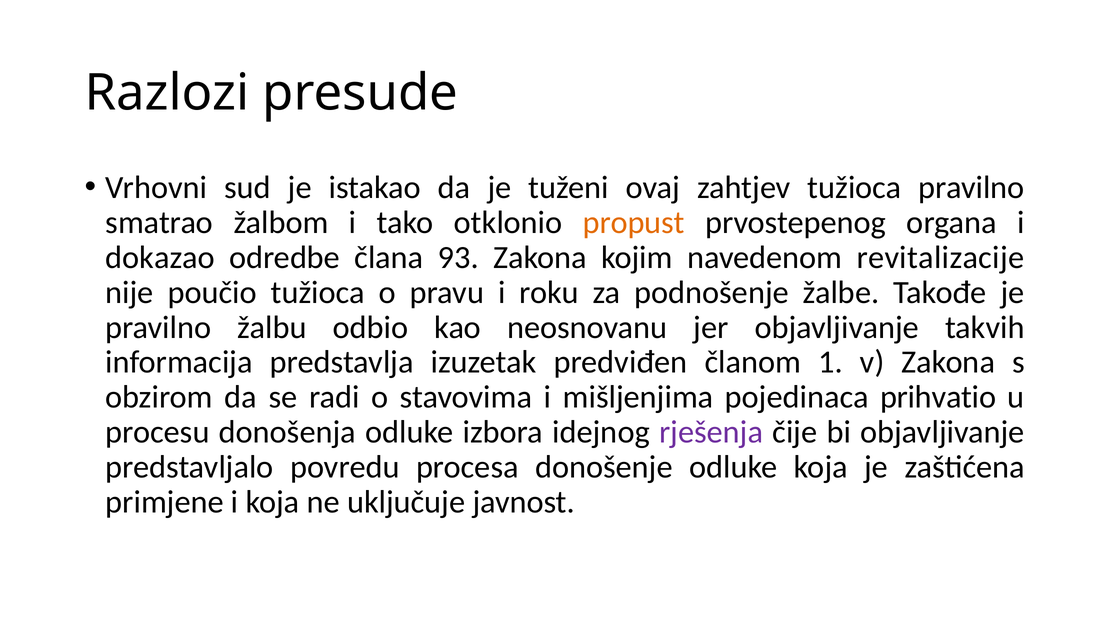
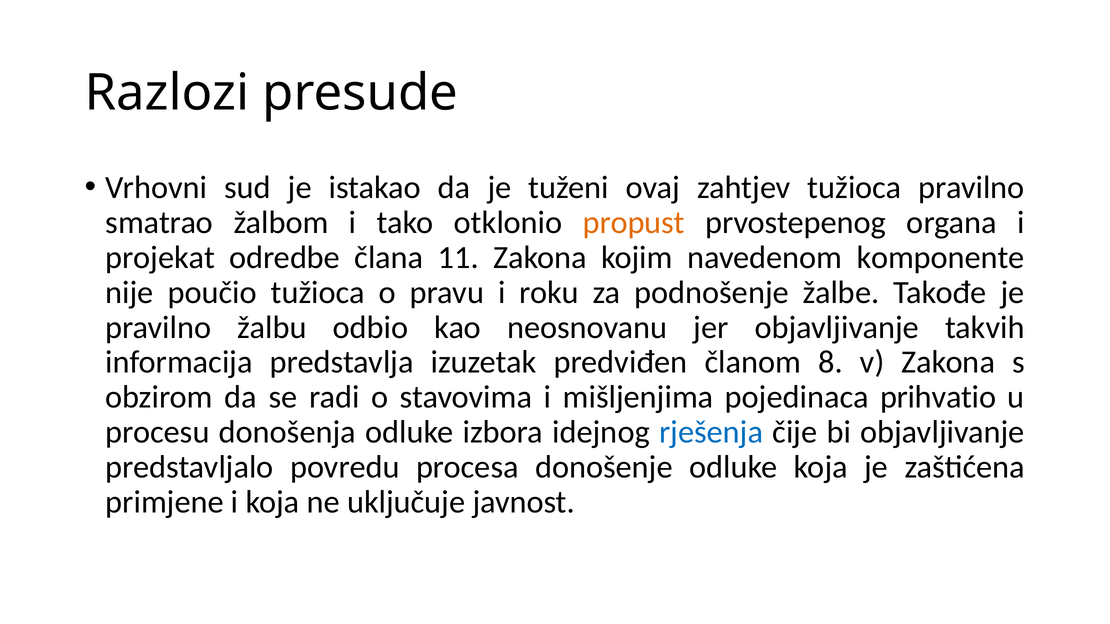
dokazao: dokazao -> projekat
93: 93 -> 11
revitalizacije: revitalizacije -> komponente
1: 1 -> 8
rješenja colour: purple -> blue
